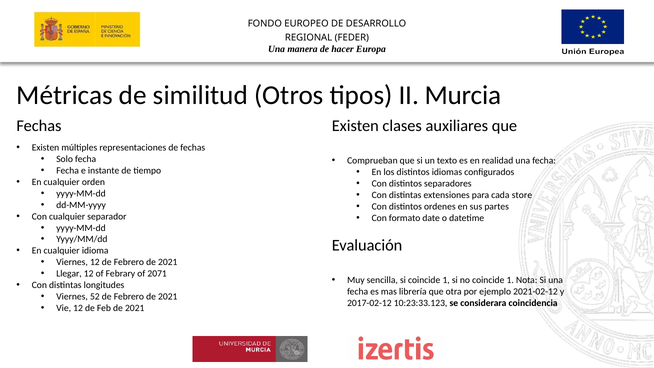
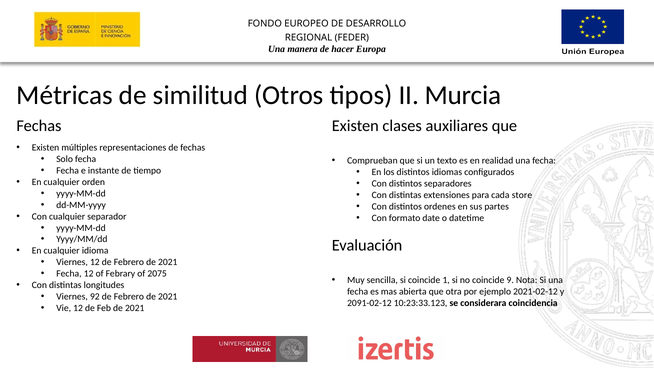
Llegar at (69, 274): Llegar -> Fecha
2071: 2071 -> 2075
no coincide 1: 1 -> 9
librería: librería -> abierta
52: 52 -> 92
2017-02-12: 2017-02-12 -> 2091-02-12
